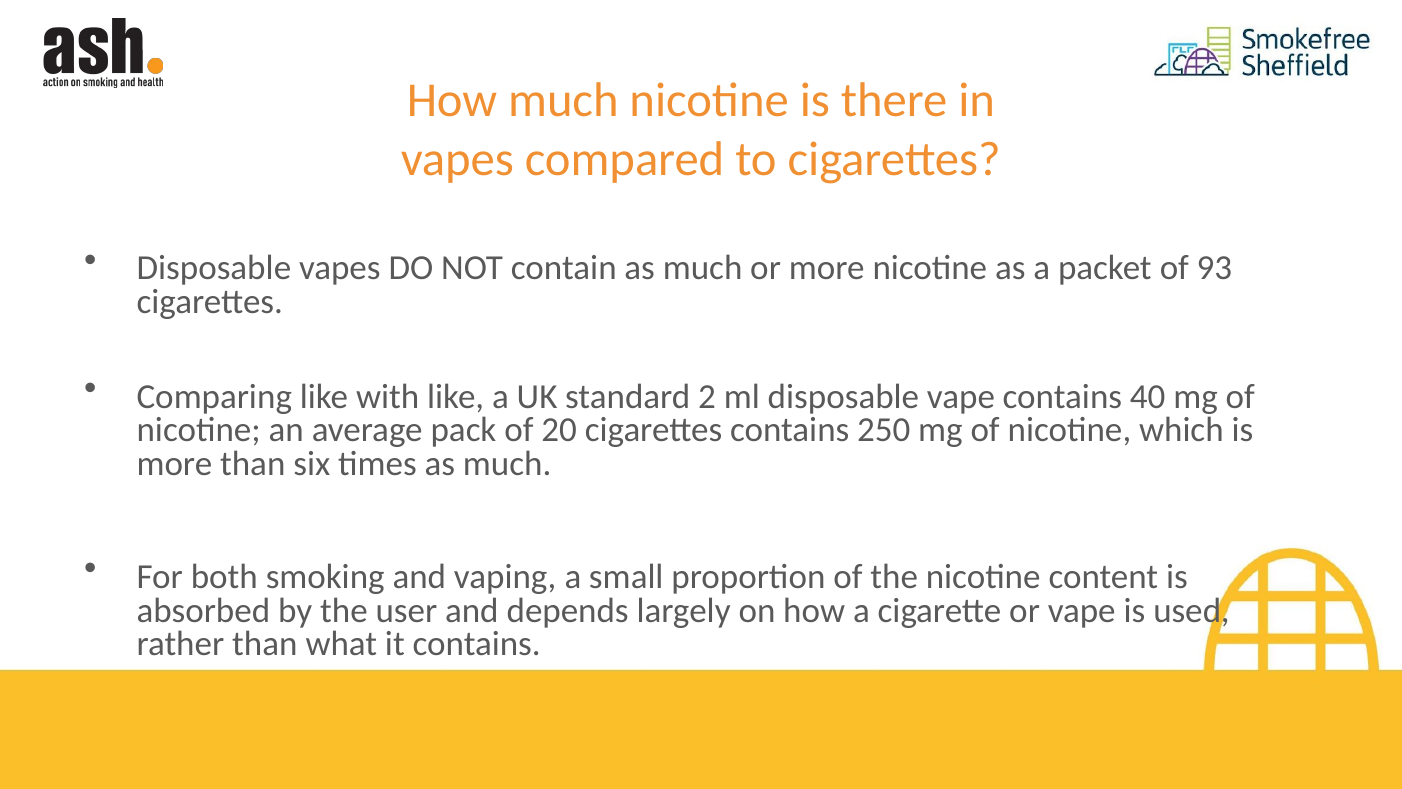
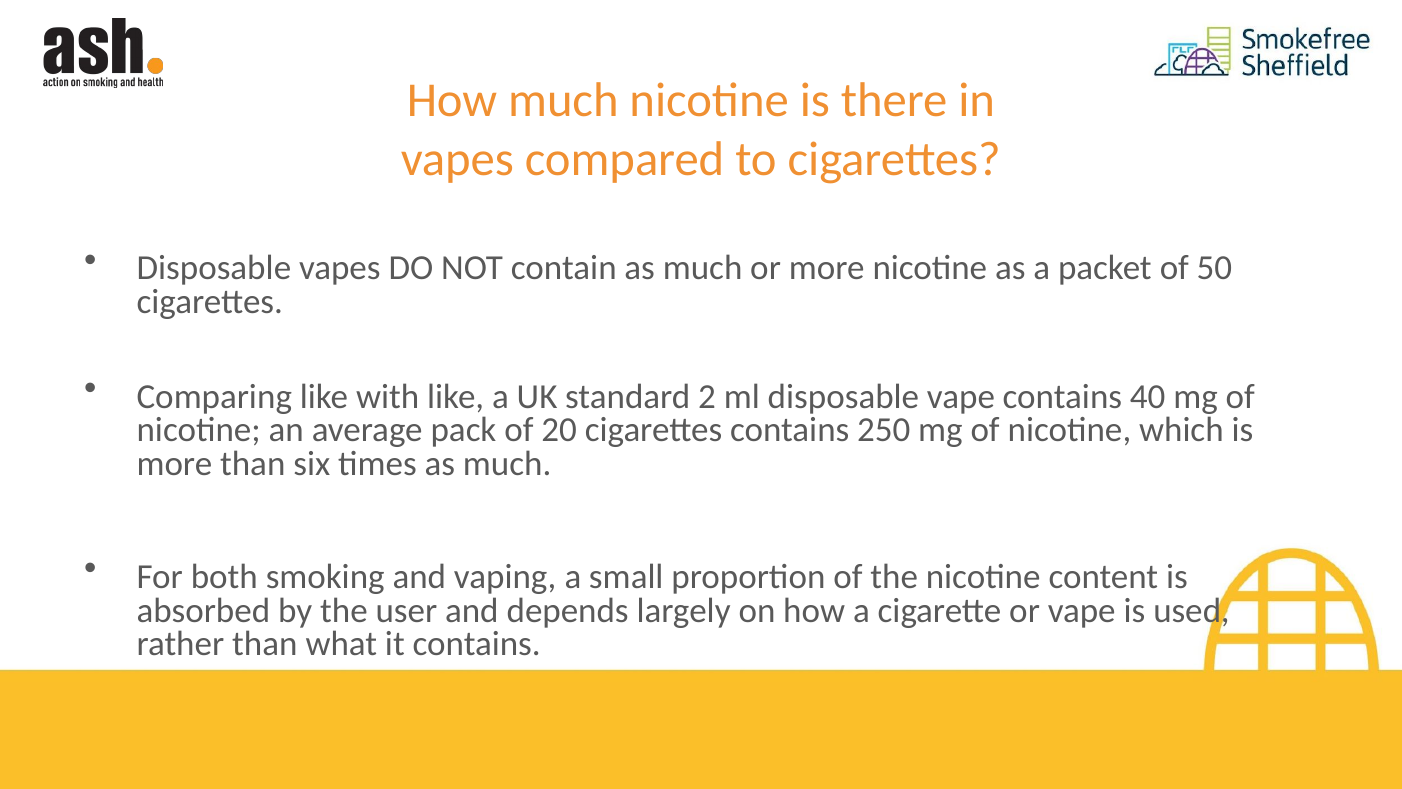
93: 93 -> 50
